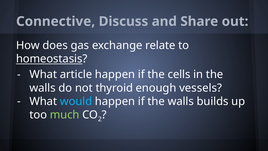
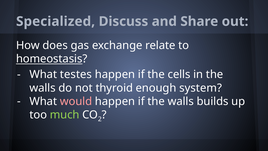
Connective: Connective -> Specialized
article: article -> testes
vessels: vessels -> system
would colour: light blue -> pink
